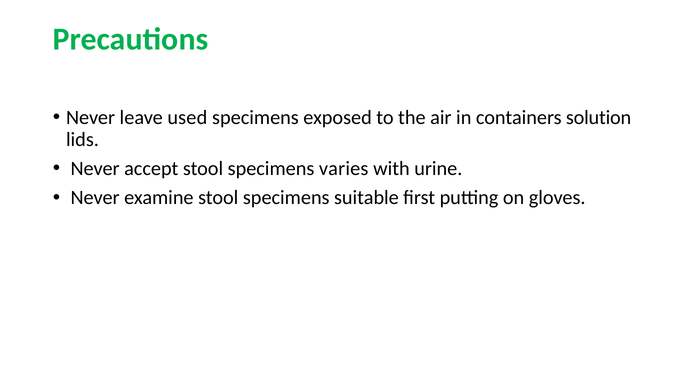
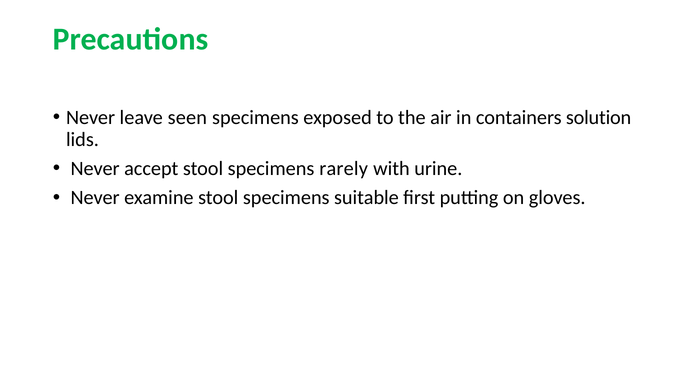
used: used -> seen
varies: varies -> rarely
